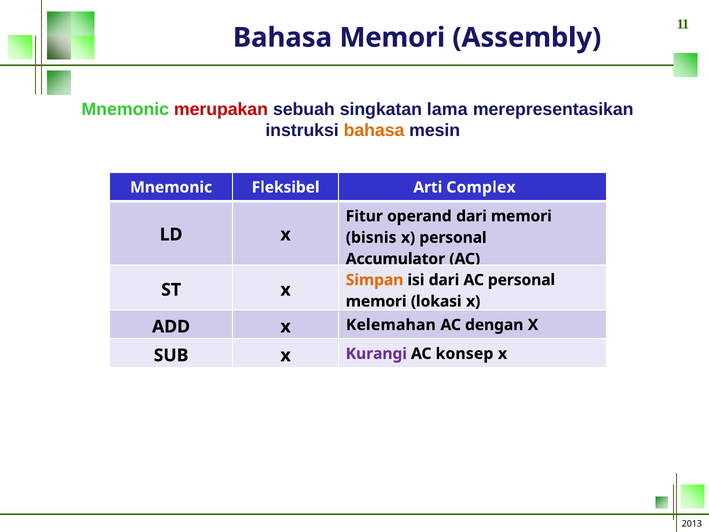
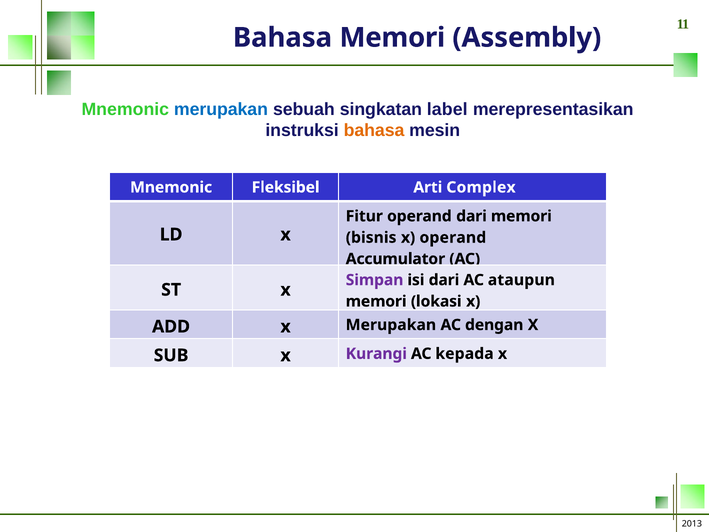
merupakan at (221, 109) colour: red -> blue
lama: lama -> label
x personal: personal -> operand
Simpan colour: orange -> purple
AC personal: personal -> ataupun
Kelemahan at (391, 325): Kelemahan -> Merupakan
konsep: konsep -> kepada
